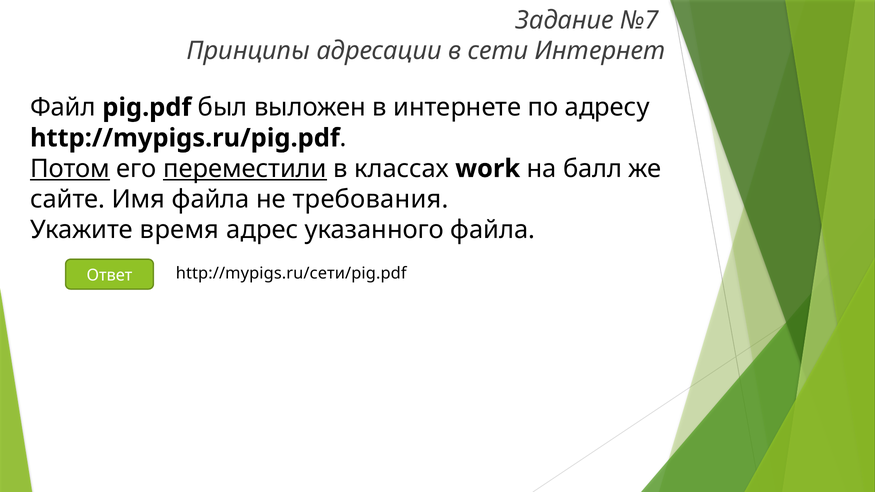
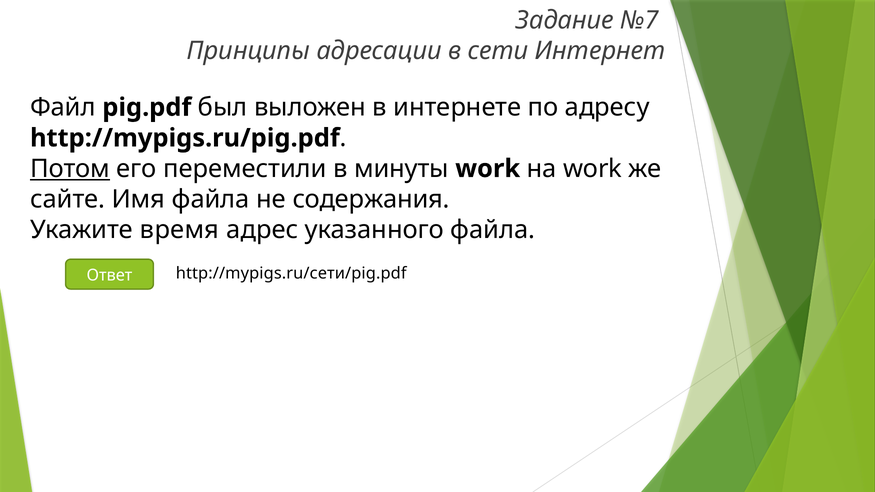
переместили underline: present -> none
классах: классах -> минуты
на балл: балл -> work
требования: требования -> содержания
